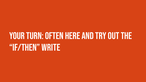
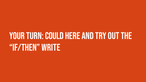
Often: Often -> Could
